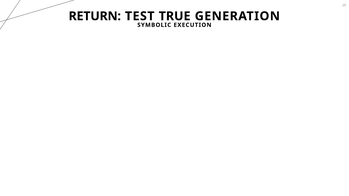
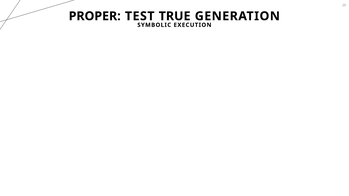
RETURN: RETURN -> PROPER
